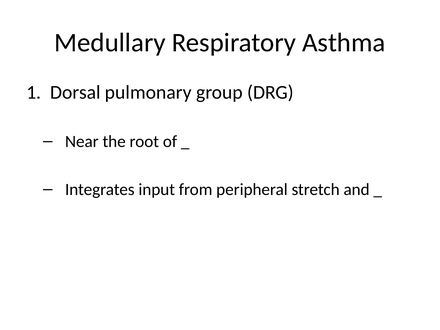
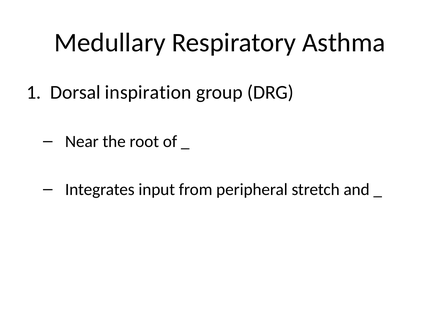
pulmonary: pulmonary -> inspiration
